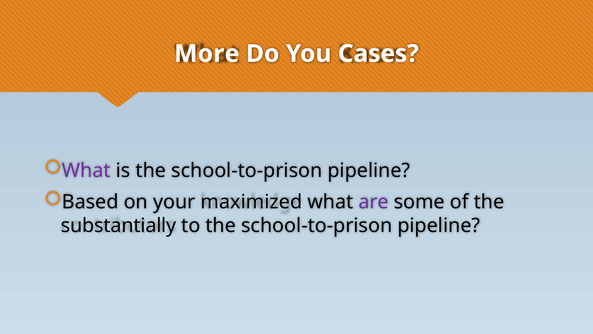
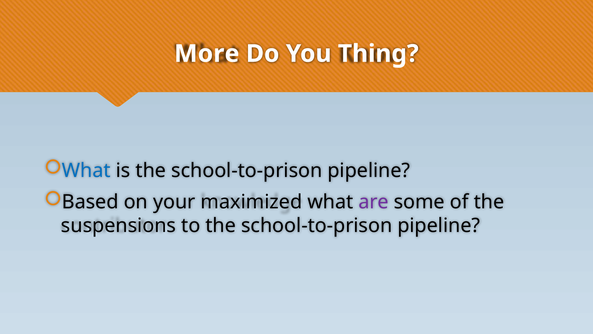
Cases: Cases -> Thing
What at (86, 170) colour: purple -> blue
substantially: substantially -> suspensions
